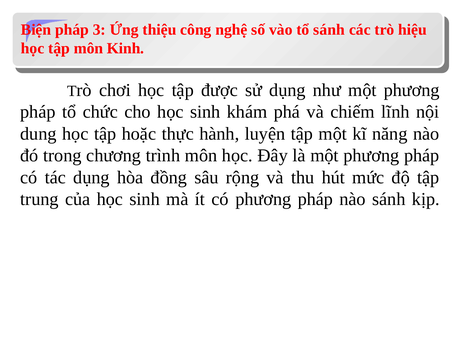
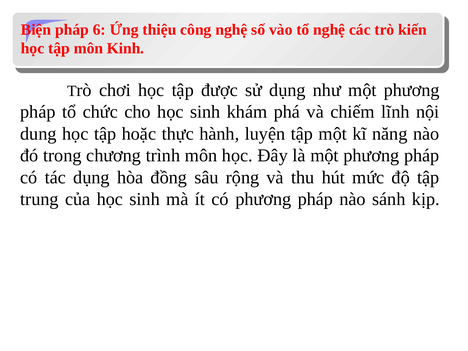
3: 3 -> 6
tổ sánh: sánh -> nghệ
hiệu: hiệu -> kiến
